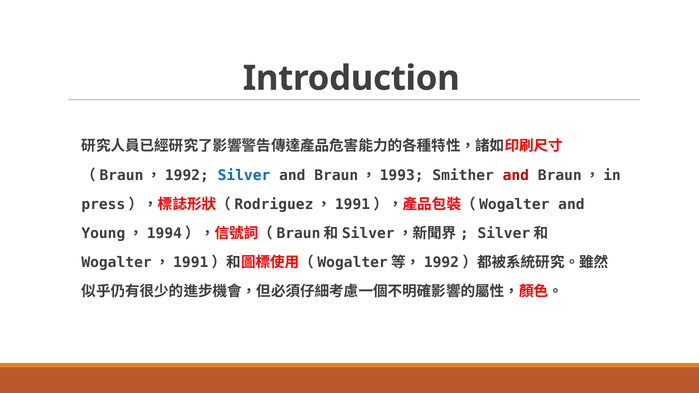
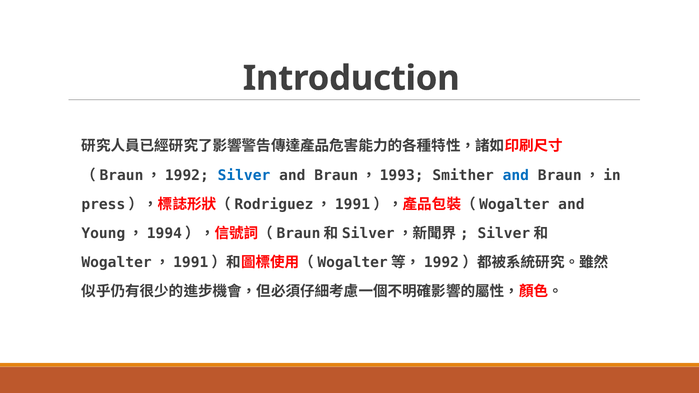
and at (516, 175) colour: red -> blue
